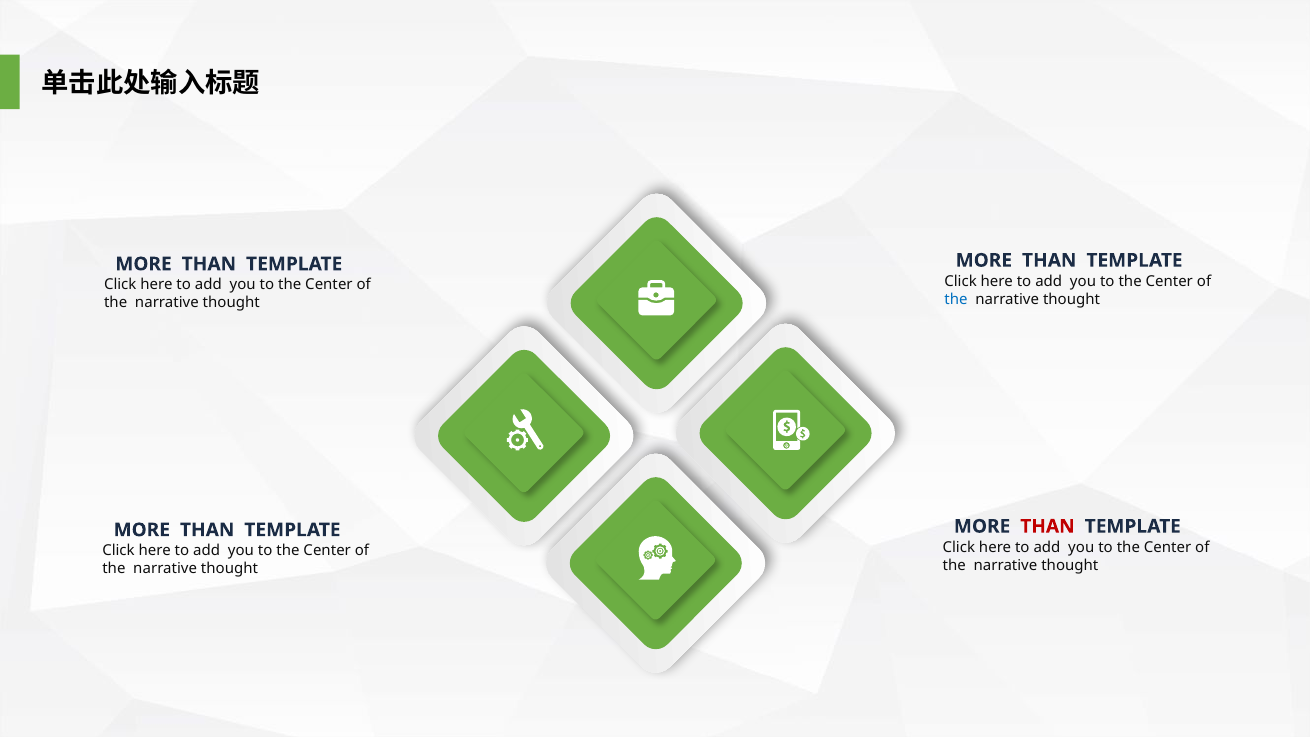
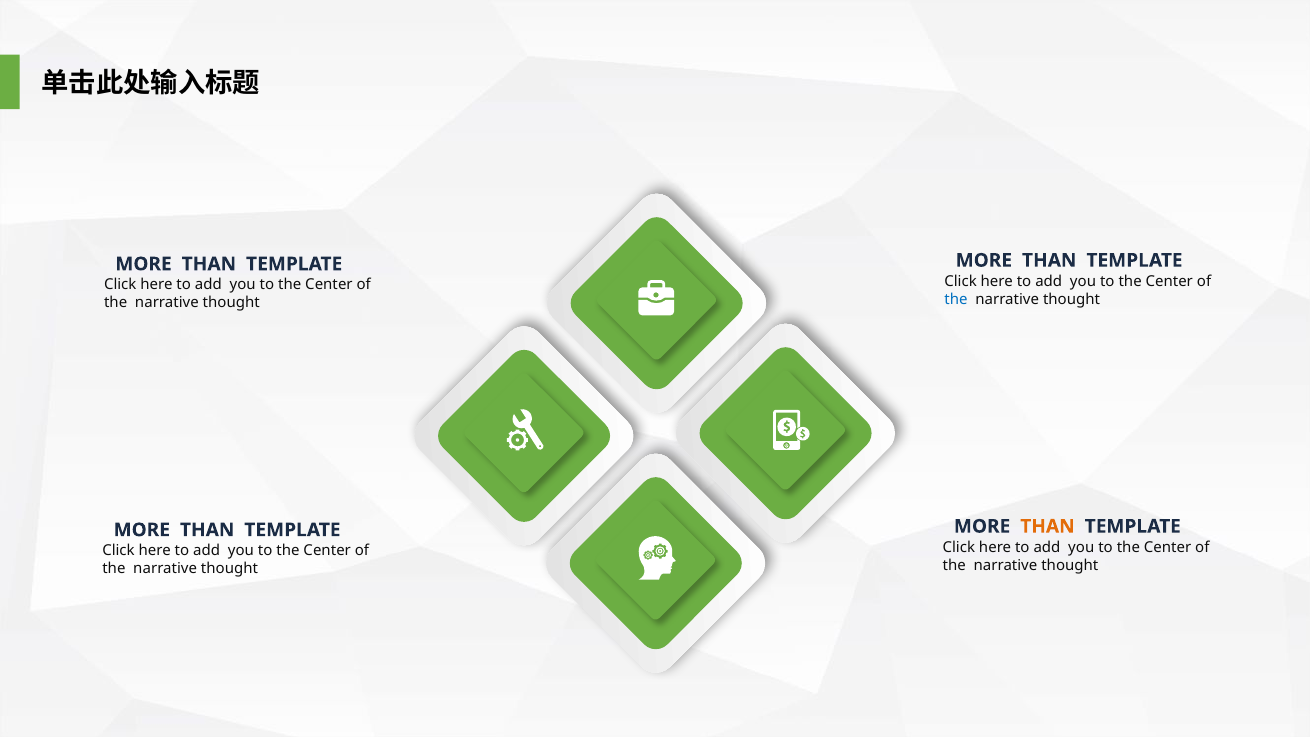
THAN at (1047, 526) colour: red -> orange
